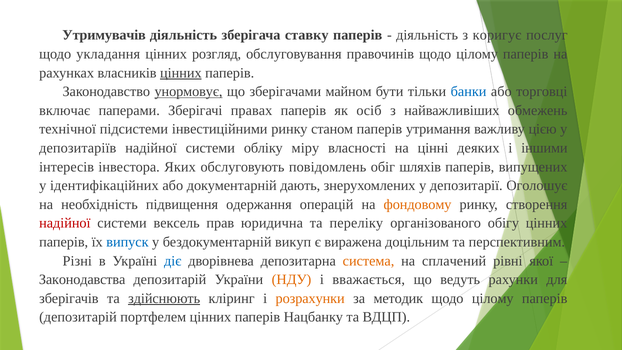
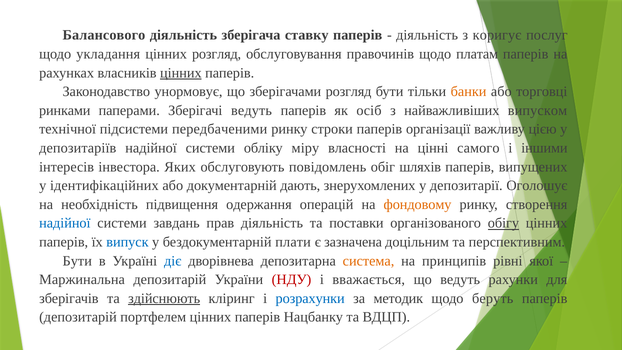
Утримувачів: Утримувачів -> Балансового
правочинів щодо цілому: цілому -> платам
унормовує underline: present -> none
зберігачами майном: майном -> розгляд
банки colour: blue -> orange
включає: включає -> ринками
Зберігачі правах: правах -> ведуть
обмежень: обмежень -> випуском
інвестиційними: інвестиційними -> передбаченими
станом: станом -> строки
утримання: утримання -> організації
деяких: деяких -> самого
надійної at (65, 223) colour: red -> blue
вексель: вексель -> завдань
прав юридична: юридична -> діяльність
переліку: переліку -> поставки
обігу underline: none -> present
викуп: викуп -> плати
виражена: виражена -> зазначена
Різні at (77, 261): Різні -> Бути
сплачений: сплачений -> принципів
Законодавства: Законодавства -> Маржинальна
НДУ colour: orange -> red
розрахунки colour: orange -> blue
цілому at (493, 298): цілому -> беруть
